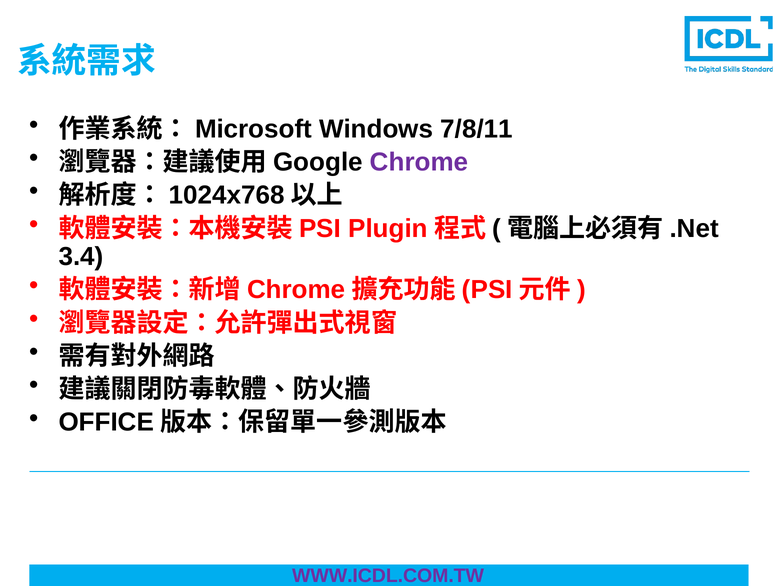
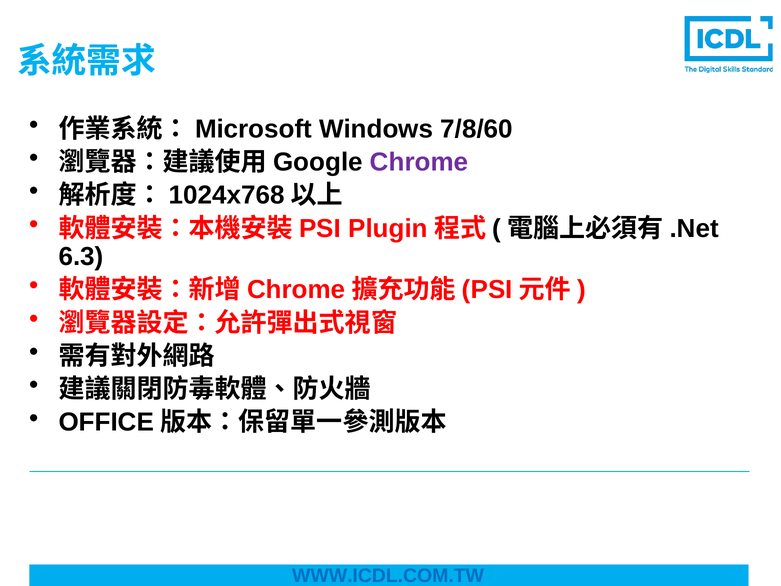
7/8/11: 7/8/11 -> 7/8/60
3.4: 3.4 -> 6.3
WWW.ICDL.COM.TW colour: purple -> blue
